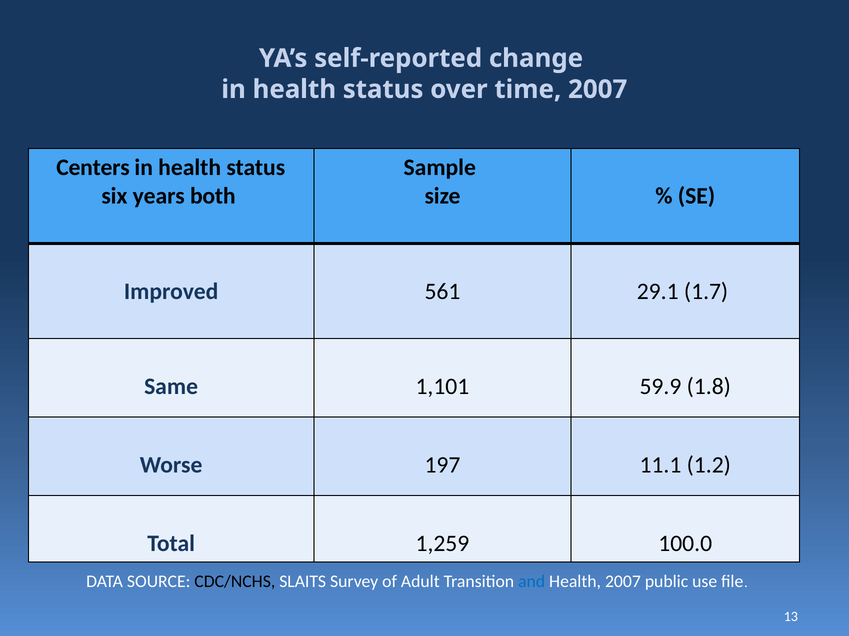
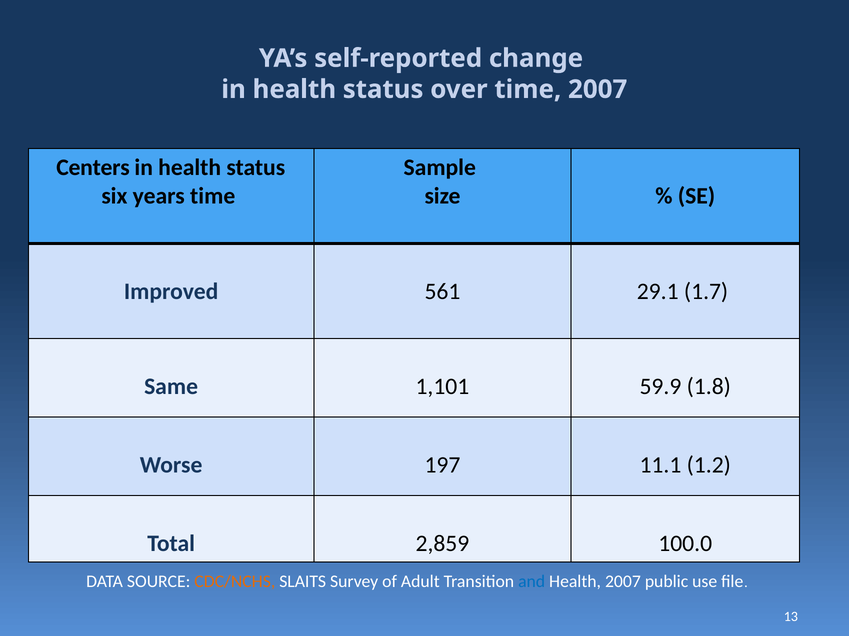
years both: both -> time
1,259: 1,259 -> 2,859
CDC/NCHS colour: black -> orange
